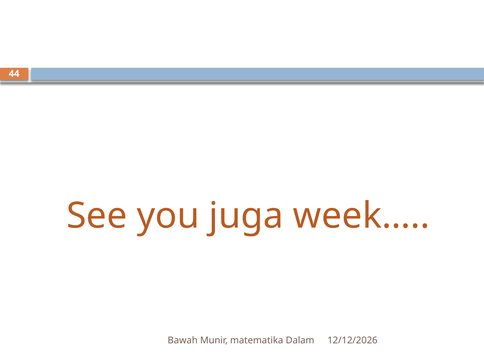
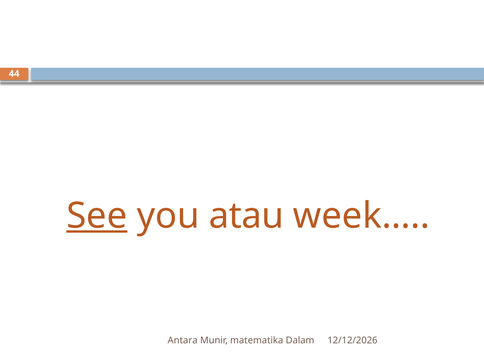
See underline: none -> present
juga: juga -> atau
Bawah: Bawah -> Antara
